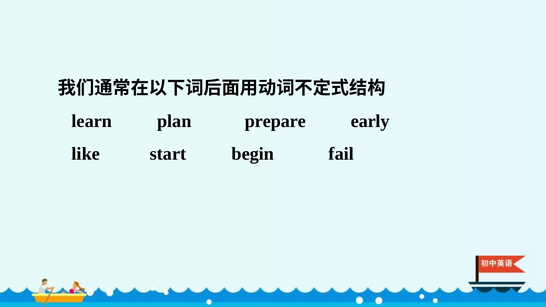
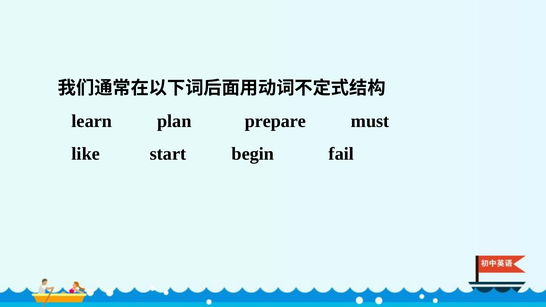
early: early -> must
